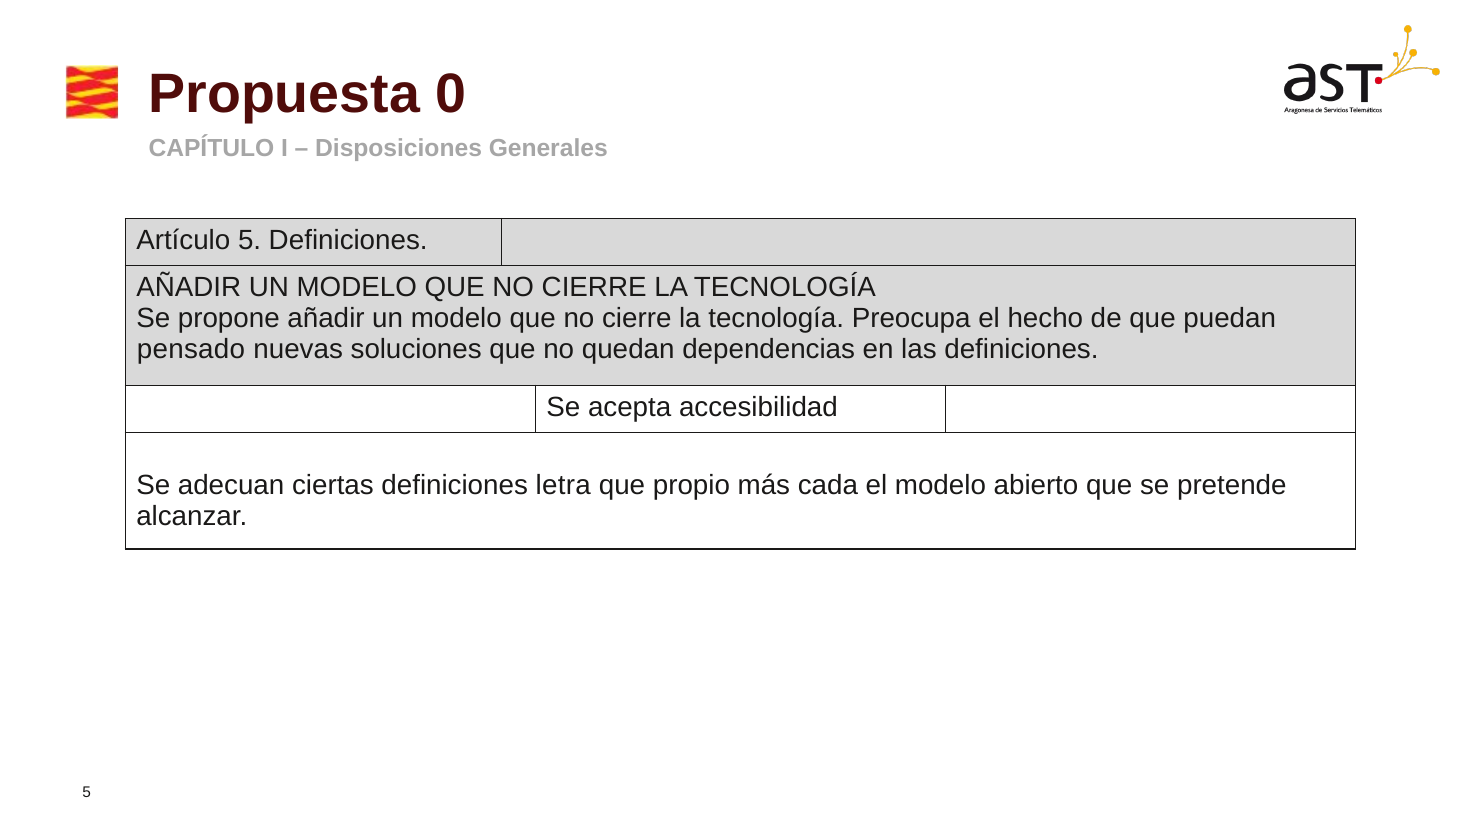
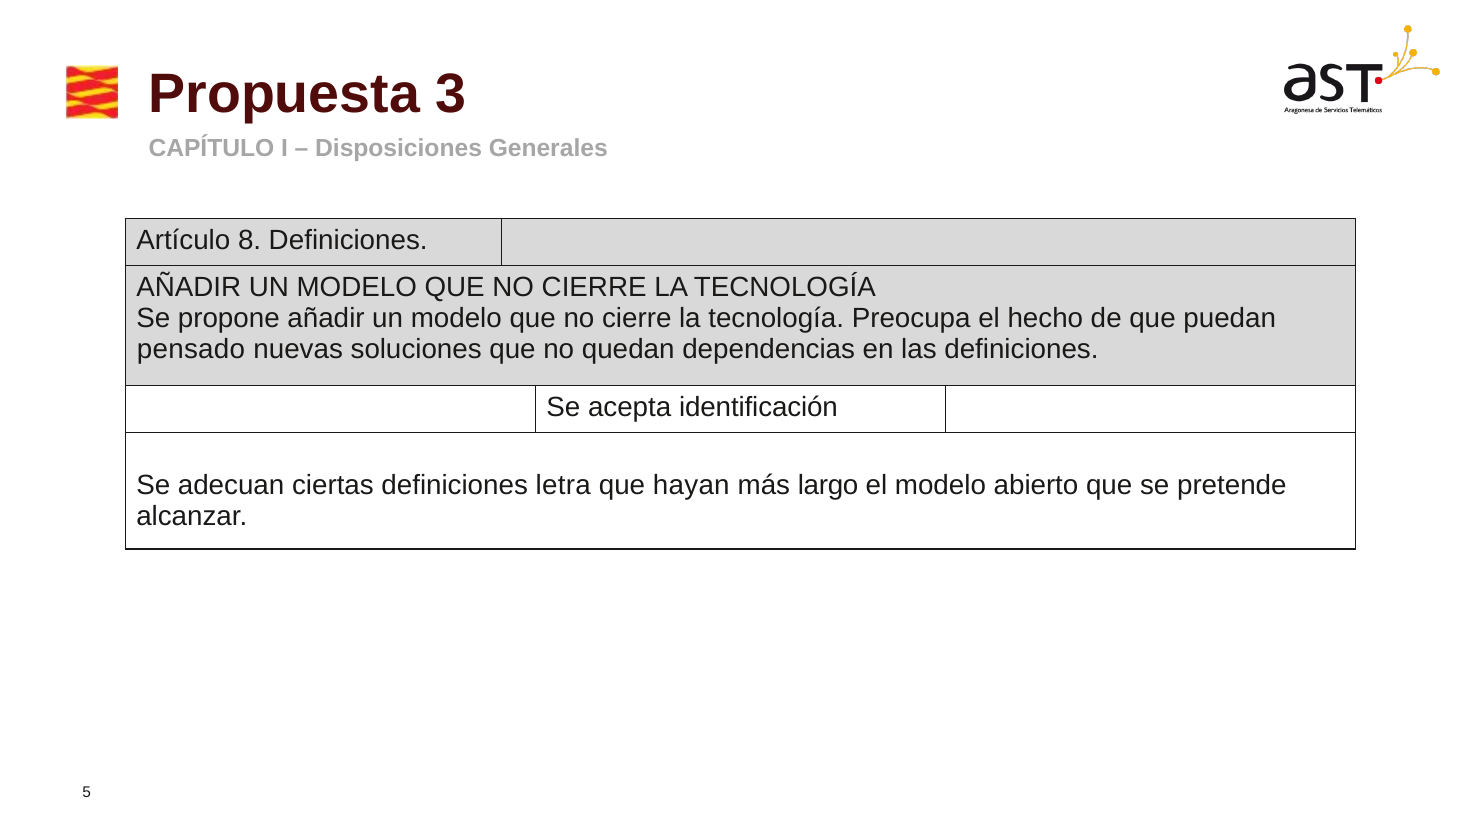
0: 0 -> 3
Artículo 5: 5 -> 8
accesibilidad: accesibilidad -> identificación
propio: propio -> hayan
cada: cada -> largo
